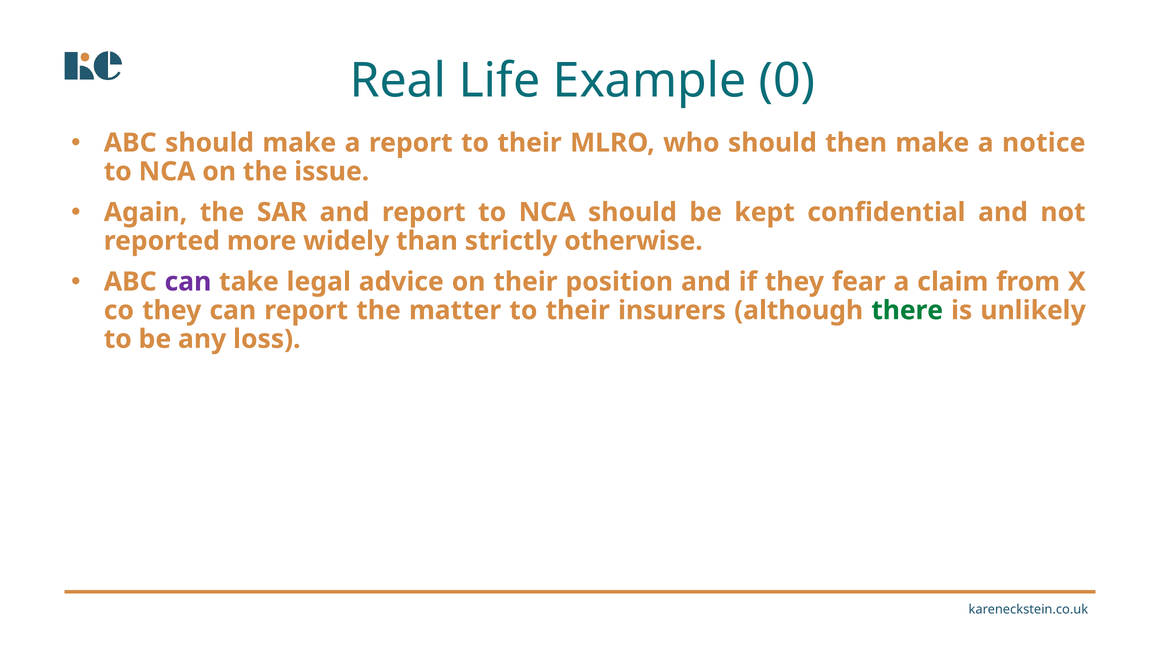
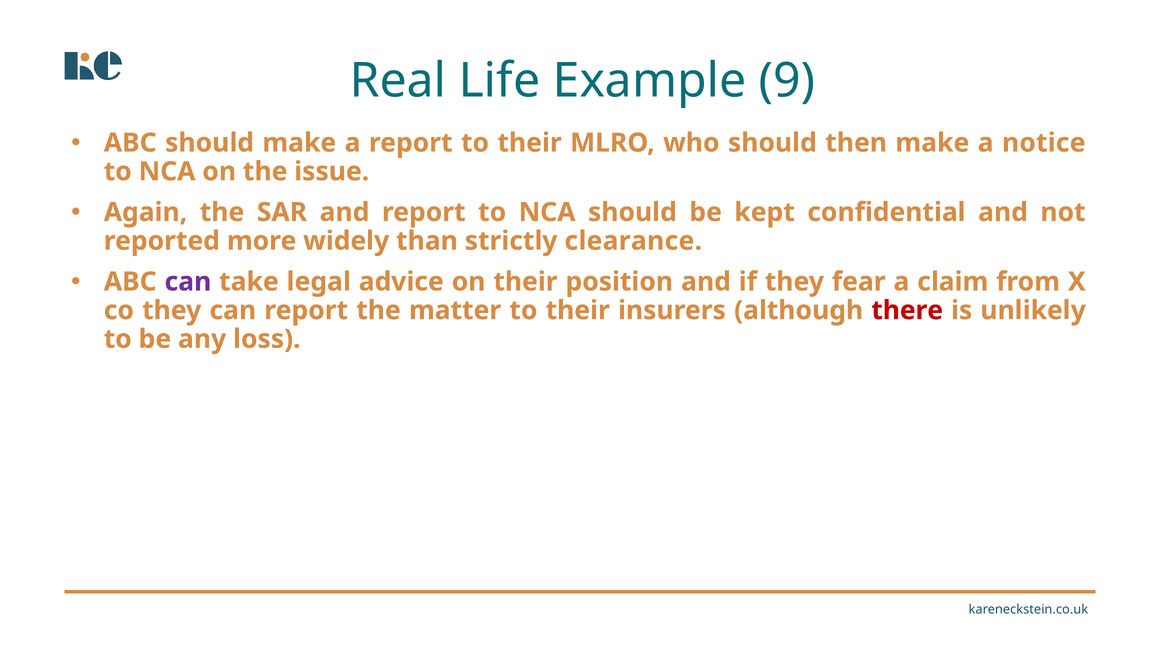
0: 0 -> 9
otherwise: otherwise -> clearance
there colour: green -> red
